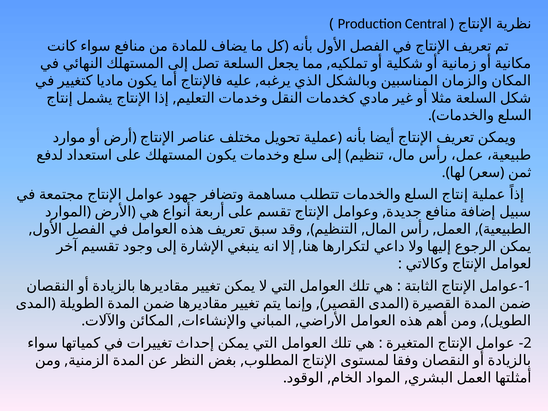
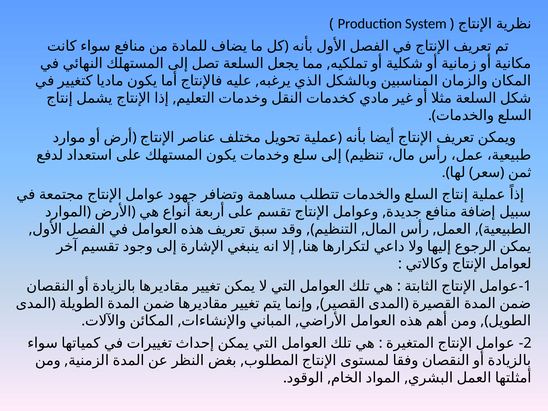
Central: Central -> System
